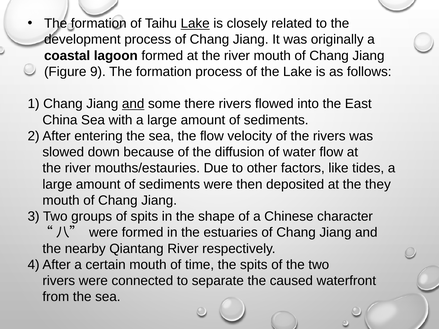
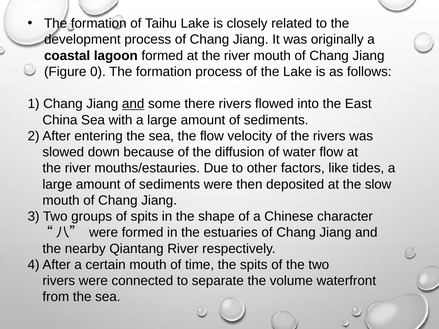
Lake at (195, 24) underline: present -> none
9: 9 -> 0
they: they -> slow
caused: caused -> volume
